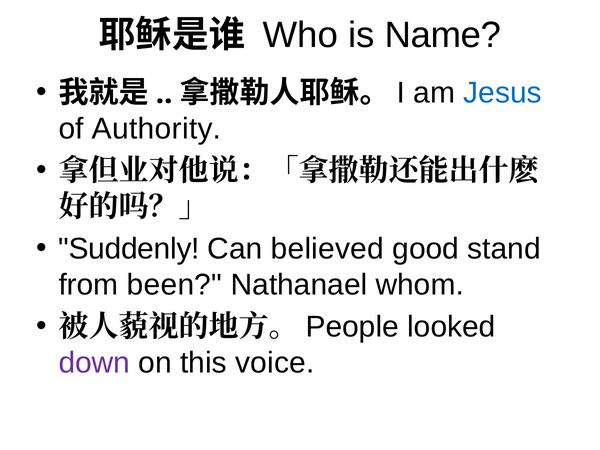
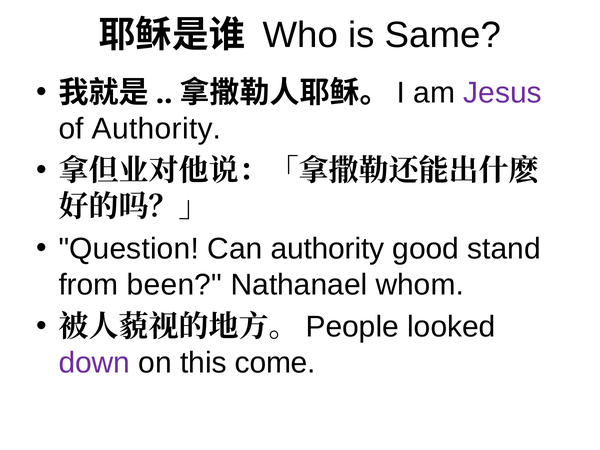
Name: Name -> Same
Jesus colour: blue -> purple
Suddenly: Suddenly -> Question
Can believed: believed -> authority
voice: voice -> come
